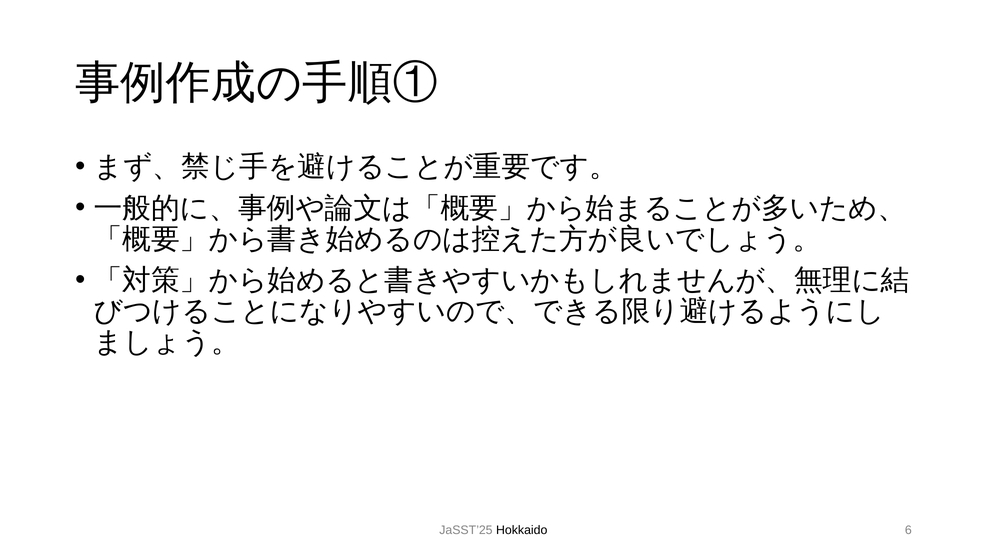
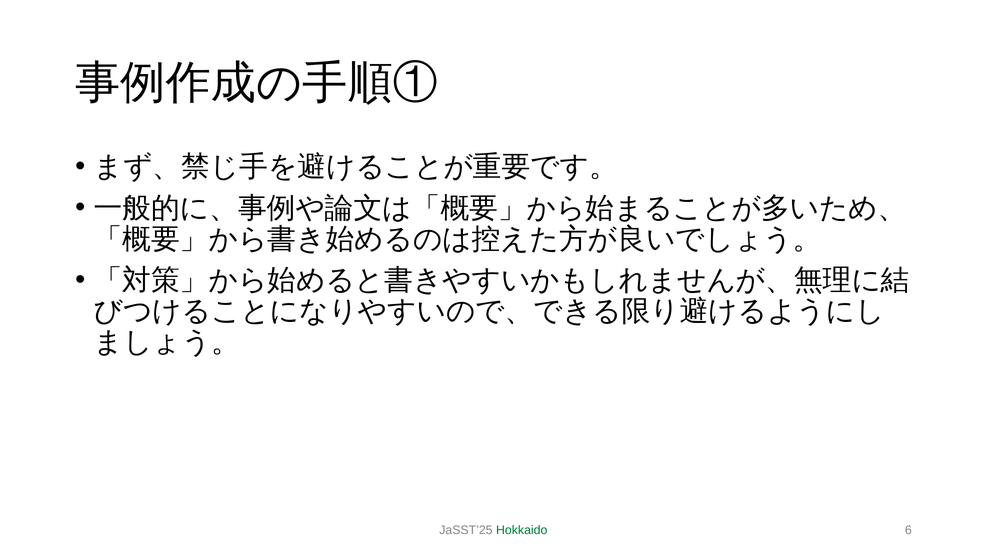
Hokkaido colour: black -> green
